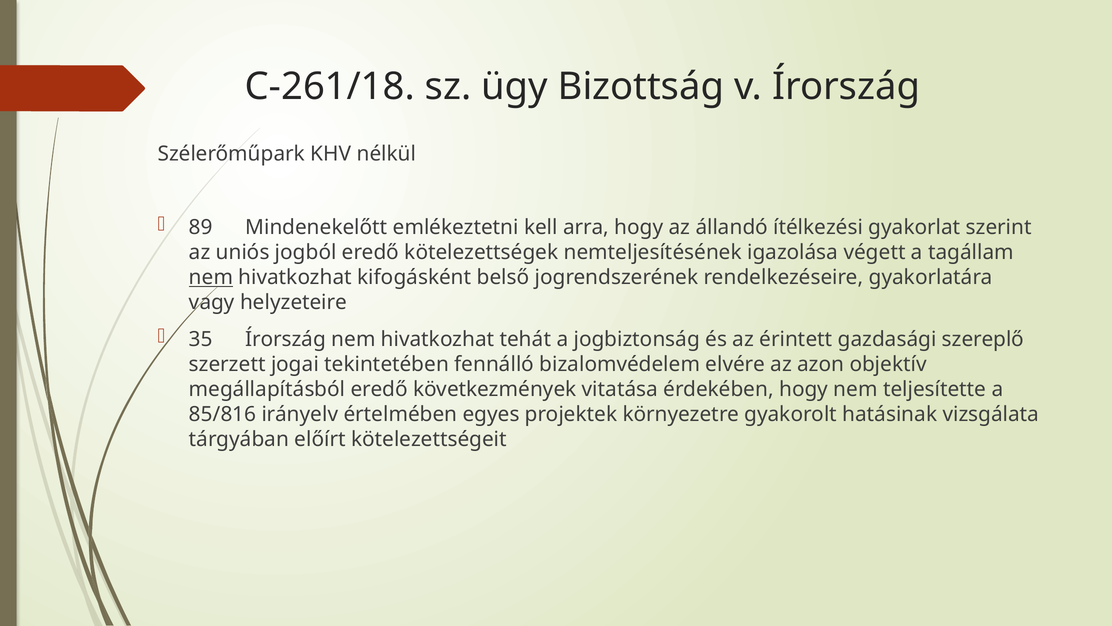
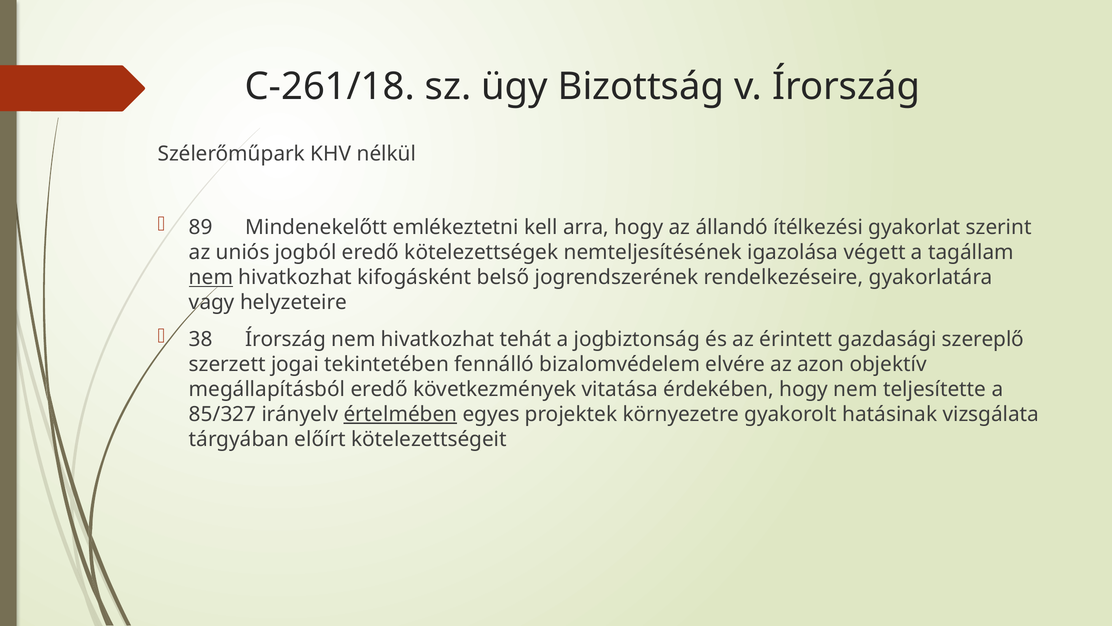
35: 35 -> 38
85/816: 85/816 -> 85/327
értelmében underline: none -> present
